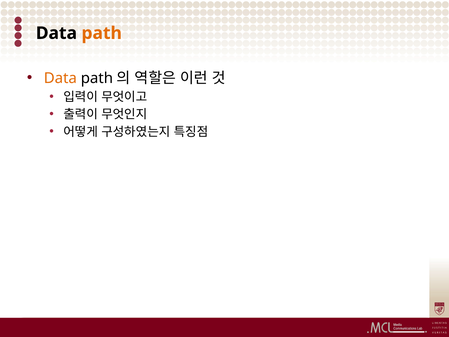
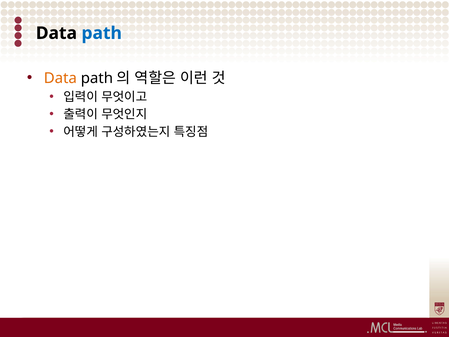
path at (102, 33) colour: orange -> blue
